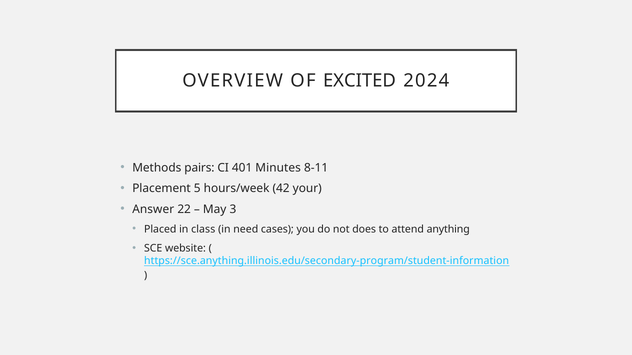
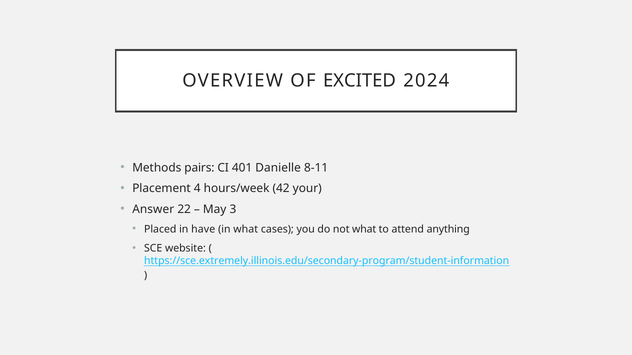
Minutes: Minutes -> Danielle
5: 5 -> 4
class: class -> have
in need: need -> what
not does: does -> what
https://sce.anything.illinois.edu/secondary-program/student-information: https://sce.anything.illinois.edu/secondary-program/student-information -> https://sce.extremely.illinois.edu/secondary-program/student-information
